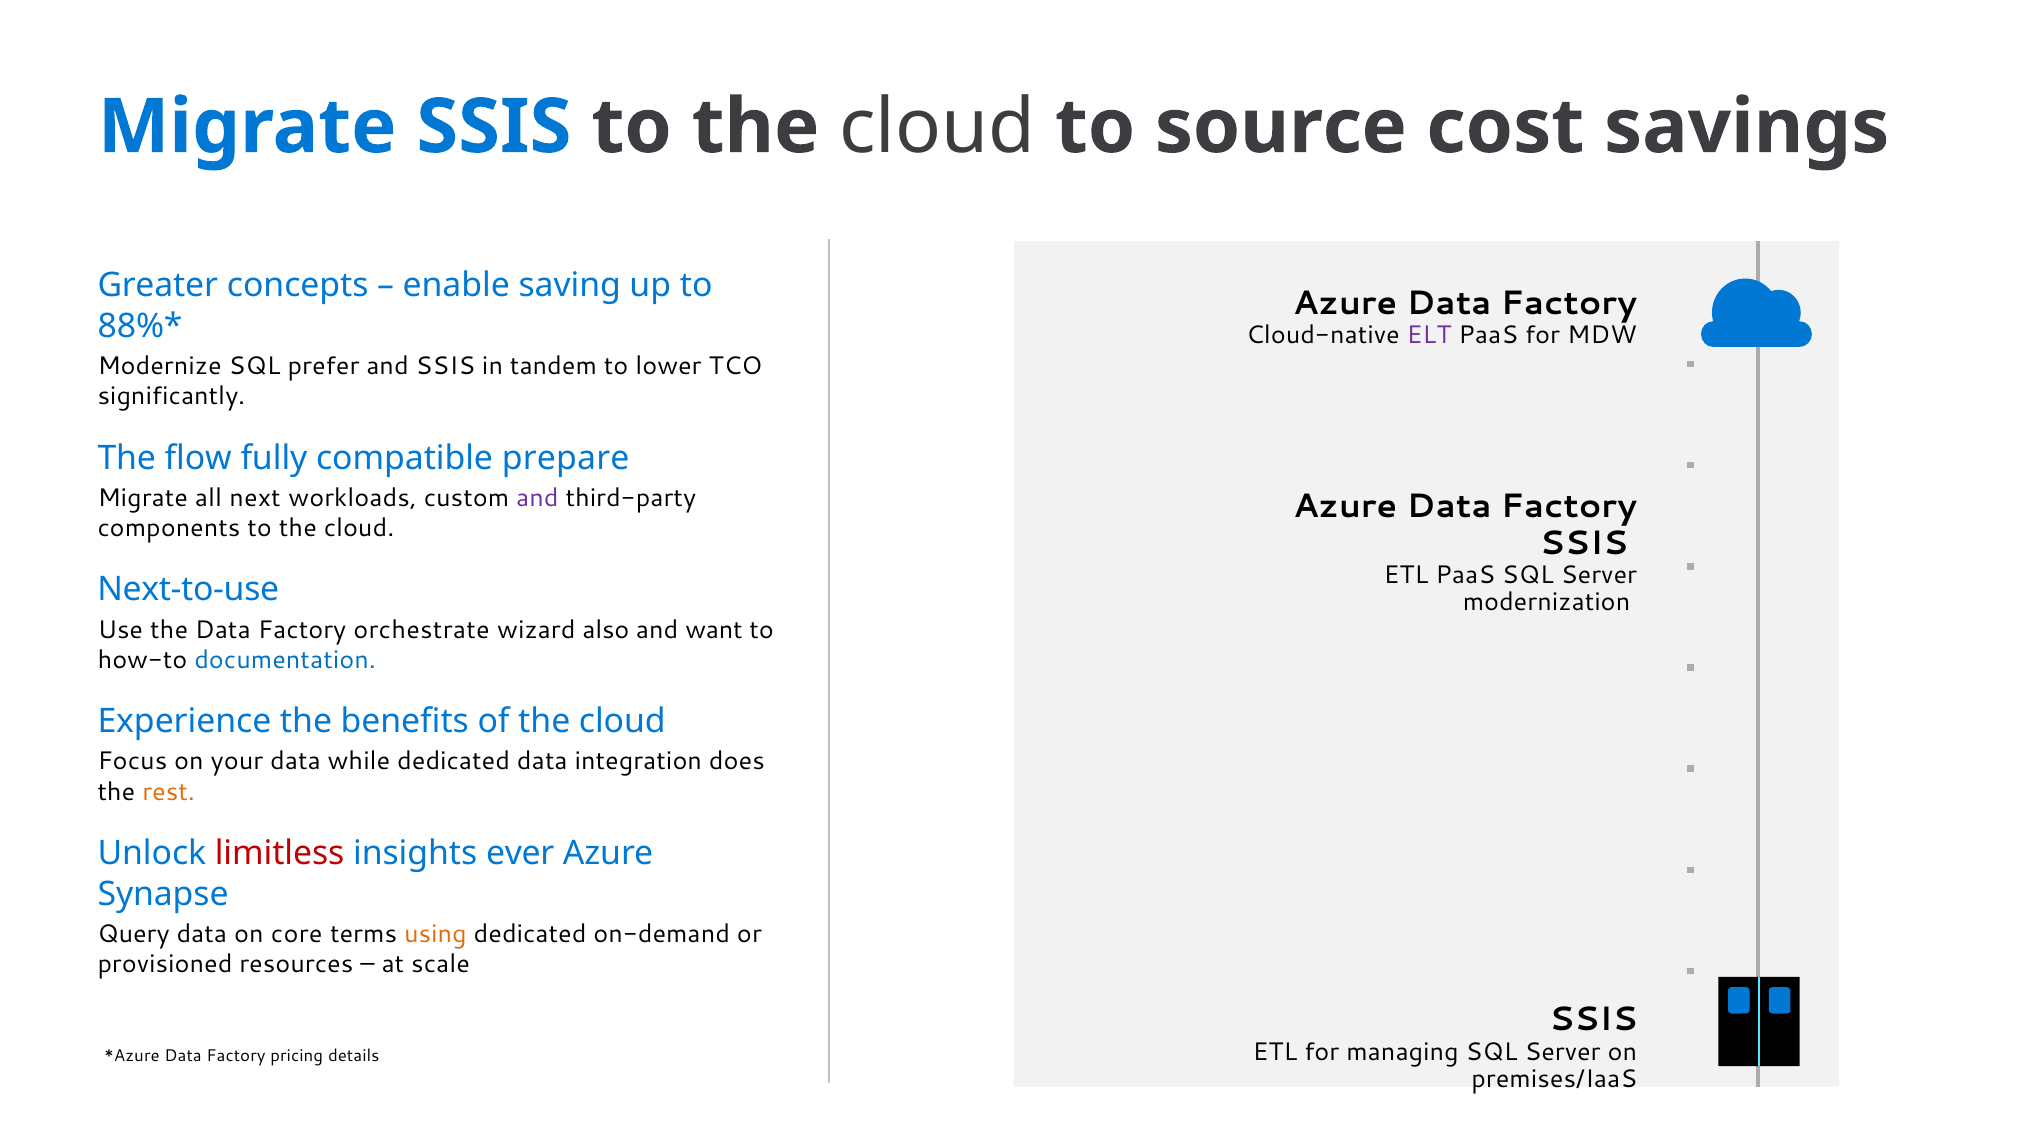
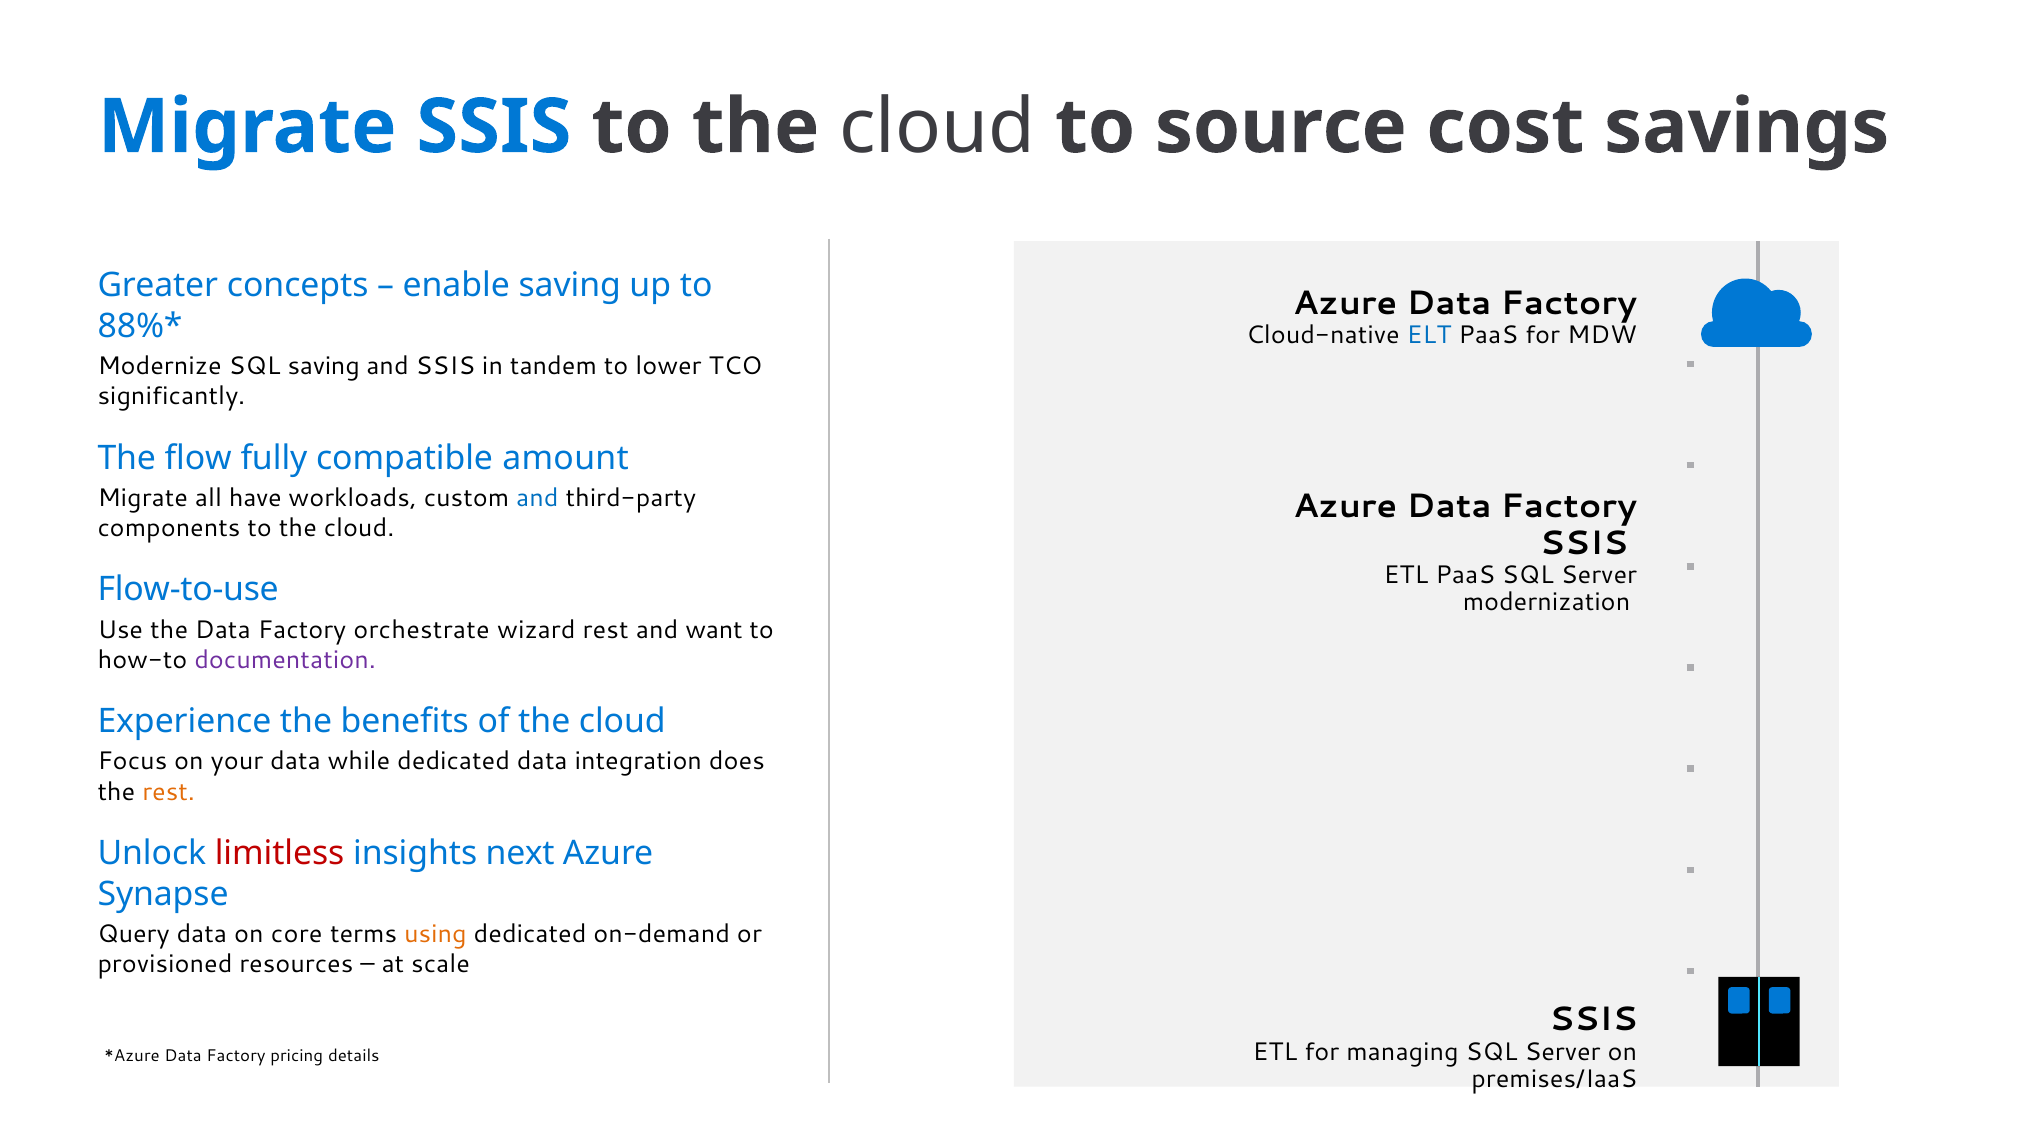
ELT colour: purple -> blue
SQL prefer: prefer -> saving
prepare: prepare -> amount
next: next -> have
and at (537, 498) colour: purple -> blue
Next-to-use: Next-to-use -> Flow-to-use
wizard also: also -> rest
documentation colour: blue -> purple
ever: ever -> next
